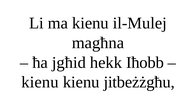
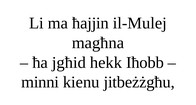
ma kienu: kienu -> ħajjin
kienu at (40, 83): kienu -> minni
